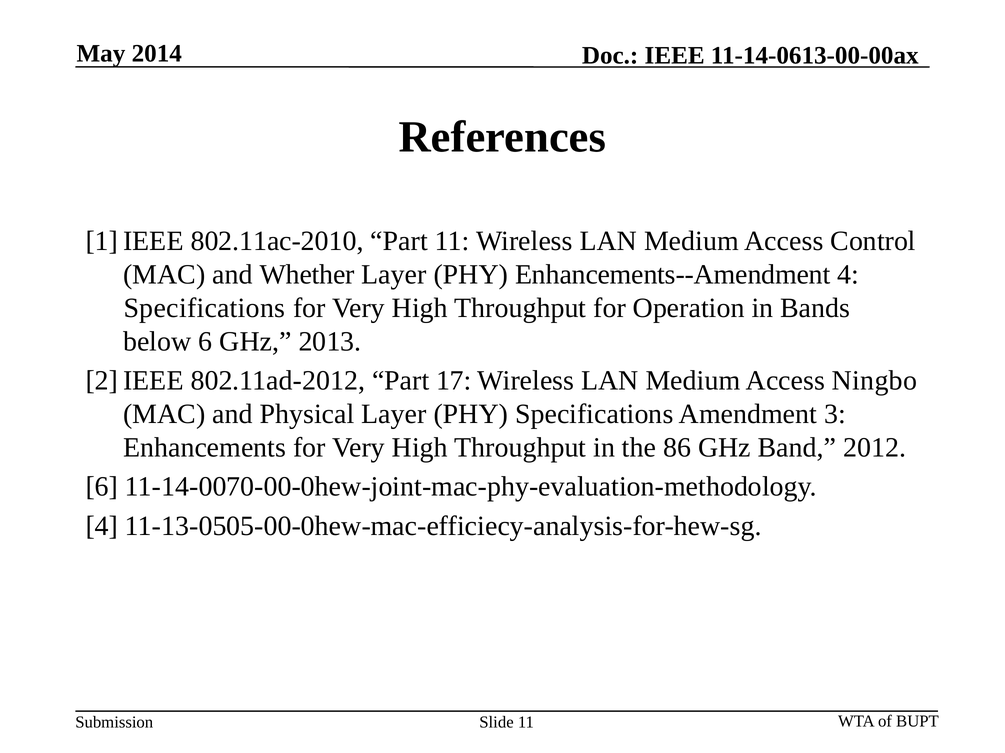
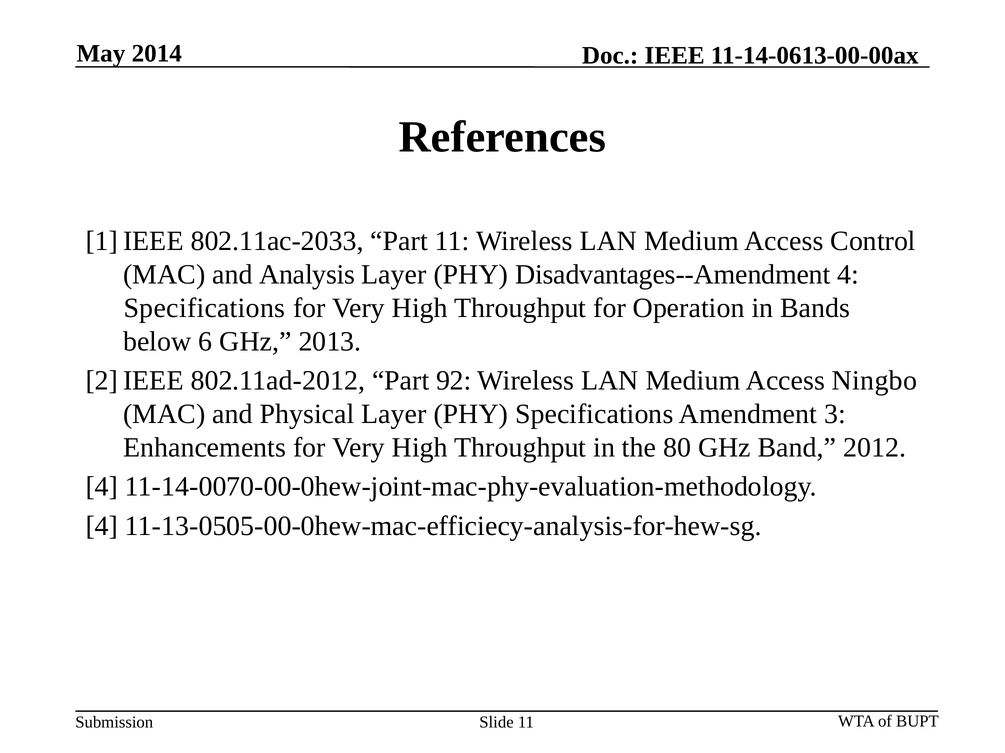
802.11ac-2010: 802.11ac-2010 -> 802.11ac-2033
Whether: Whether -> Analysis
Enhancements--Amendment: Enhancements--Amendment -> Disadvantages--Amendment
17: 17 -> 92
86: 86 -> 80
6 at (102, 487): 6 -> 4
